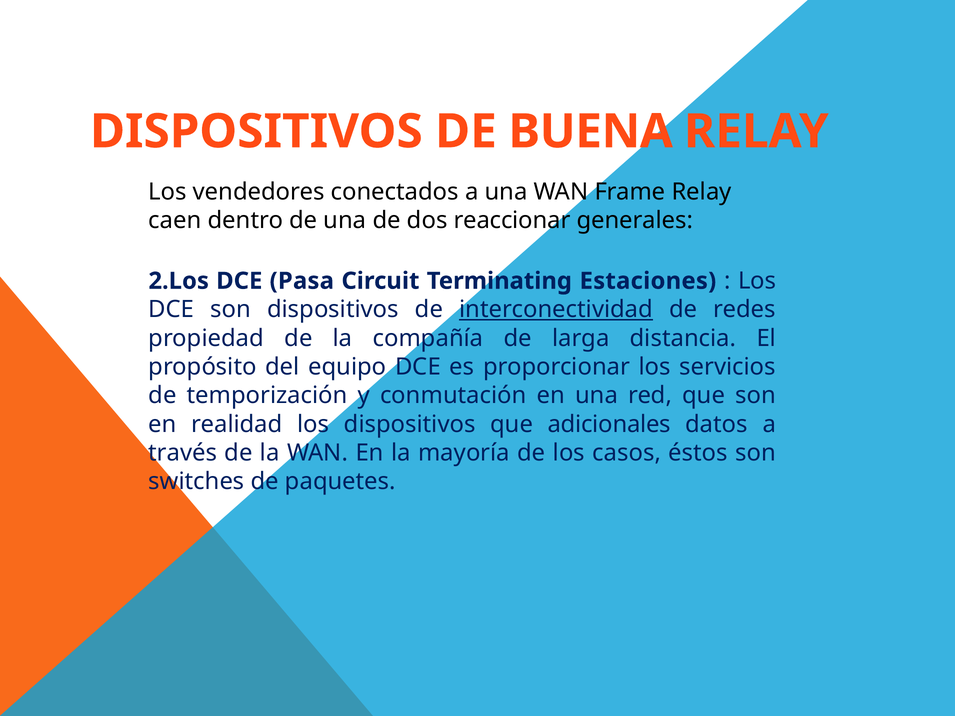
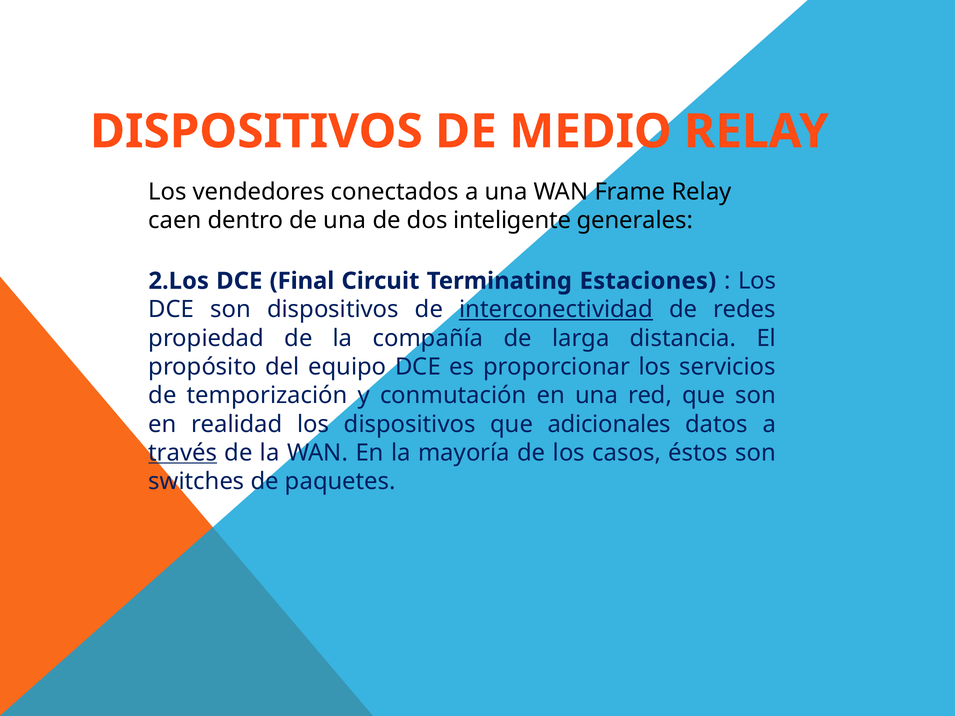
BUENA: BUENA -> MEDIO
reaccionar: reaccionar -> inteligente
Pasa: Pasa -> Final
través underline: none -> present
